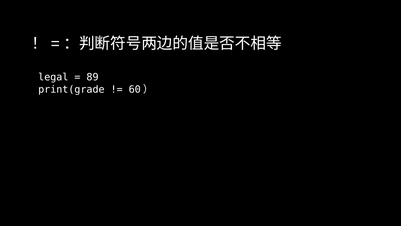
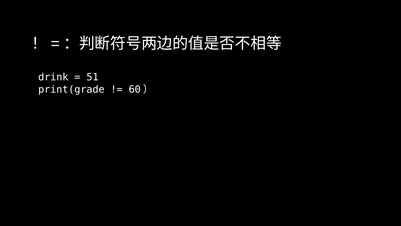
legal: legal -> drink
89: 89 -> 51
